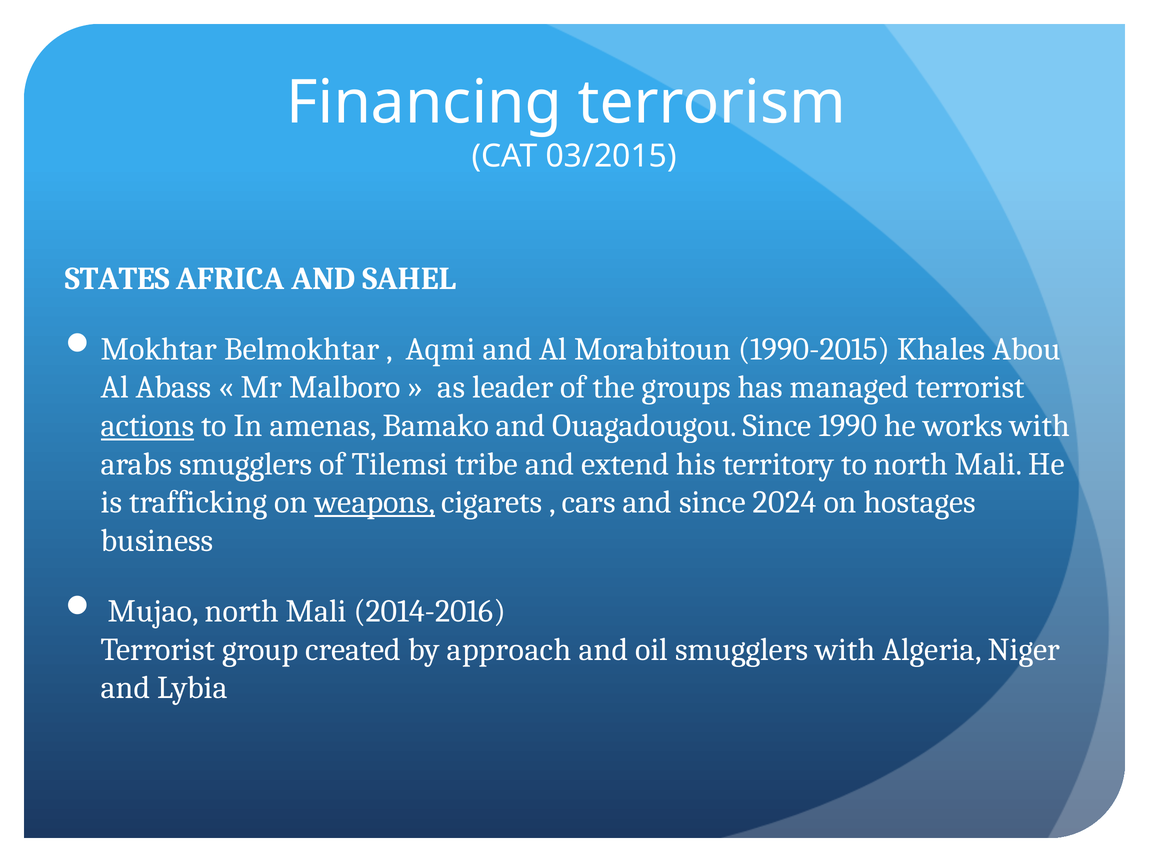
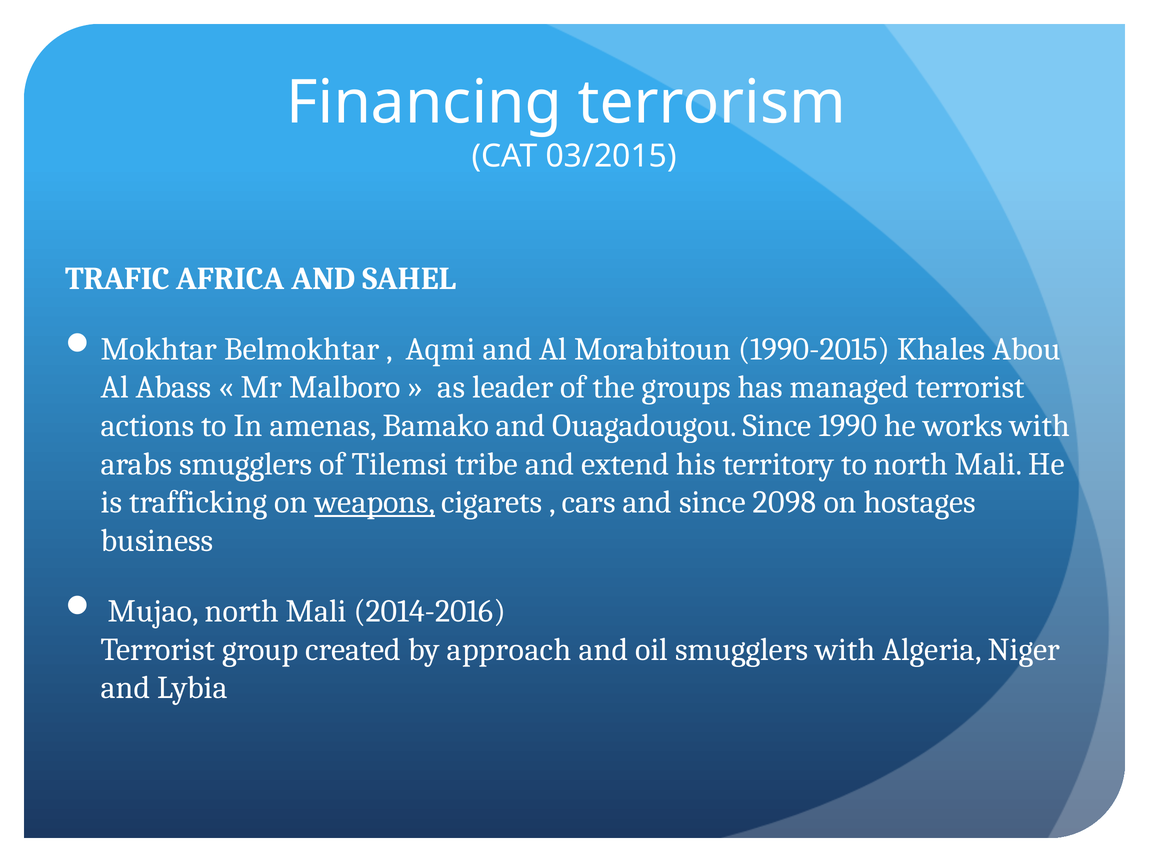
STATES: STATES -> TRAFIC
actions underline: present -> none
2024: 2024 -> 2098
